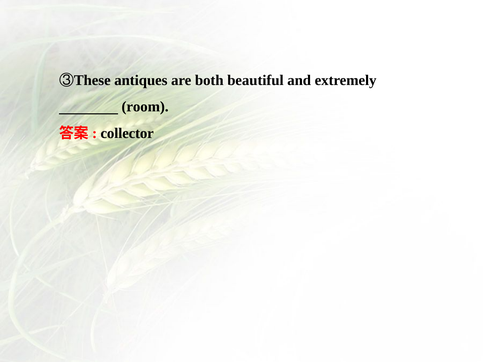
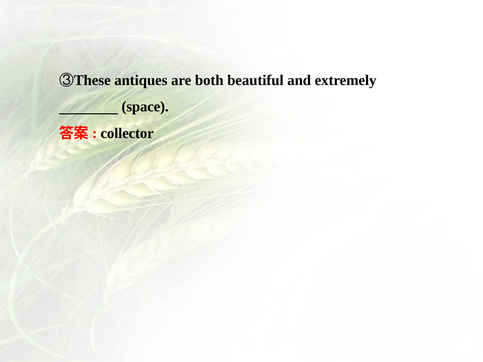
room: room -> space
